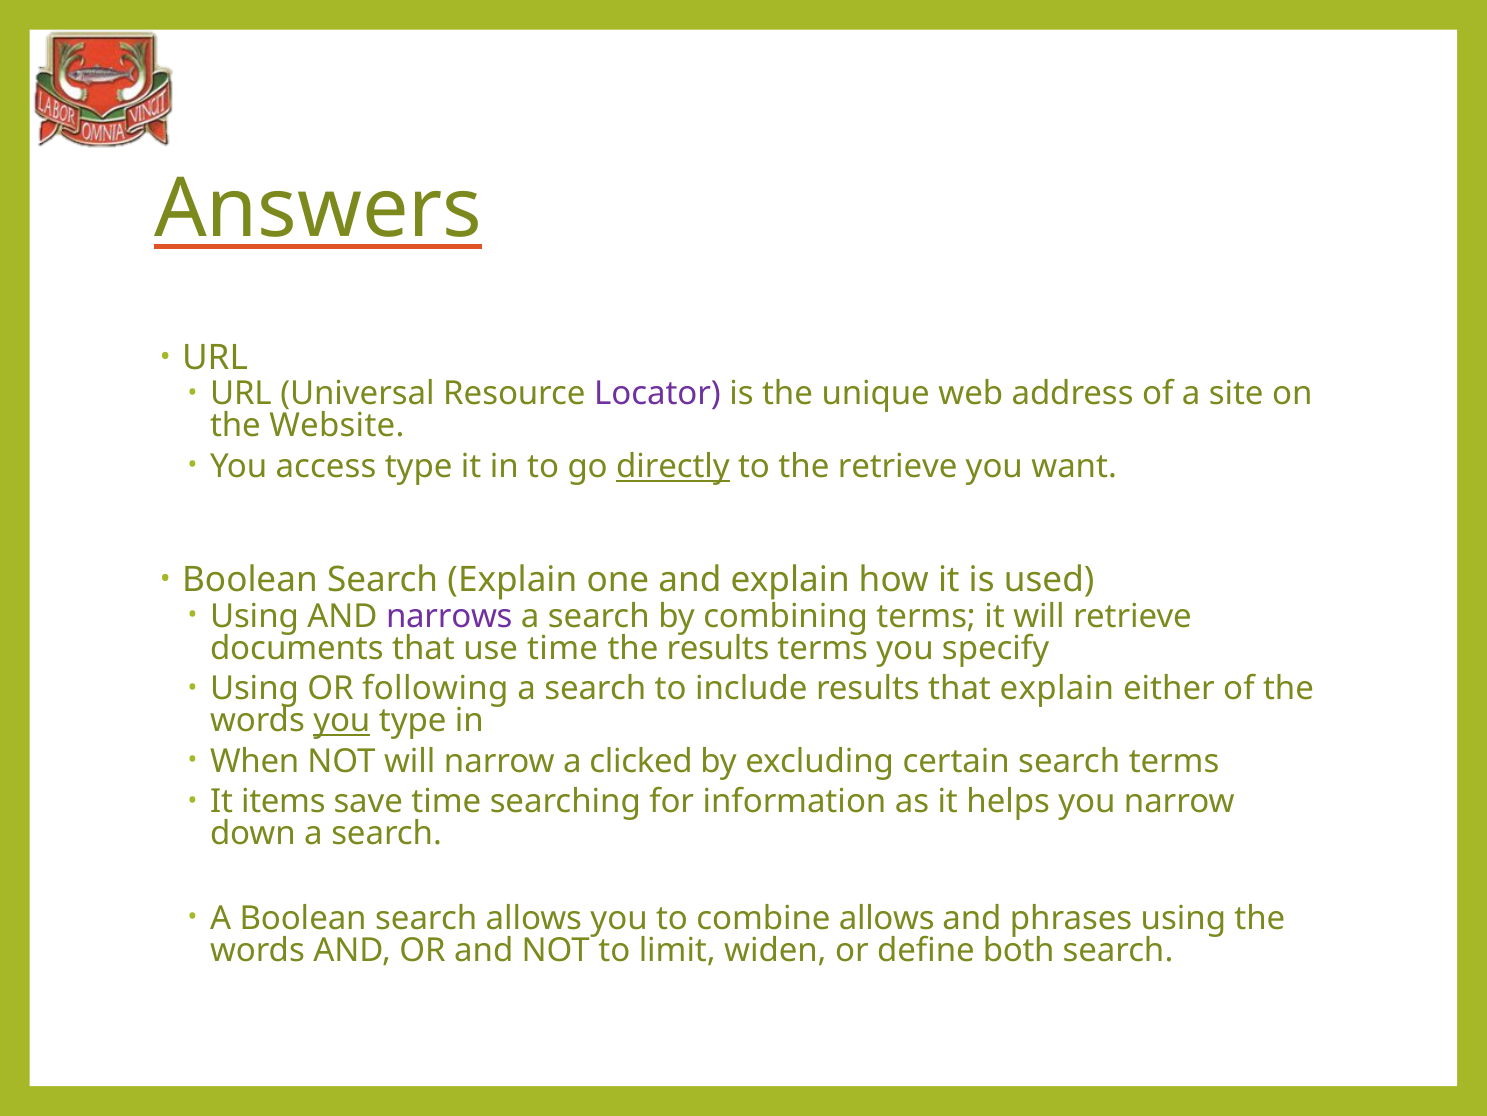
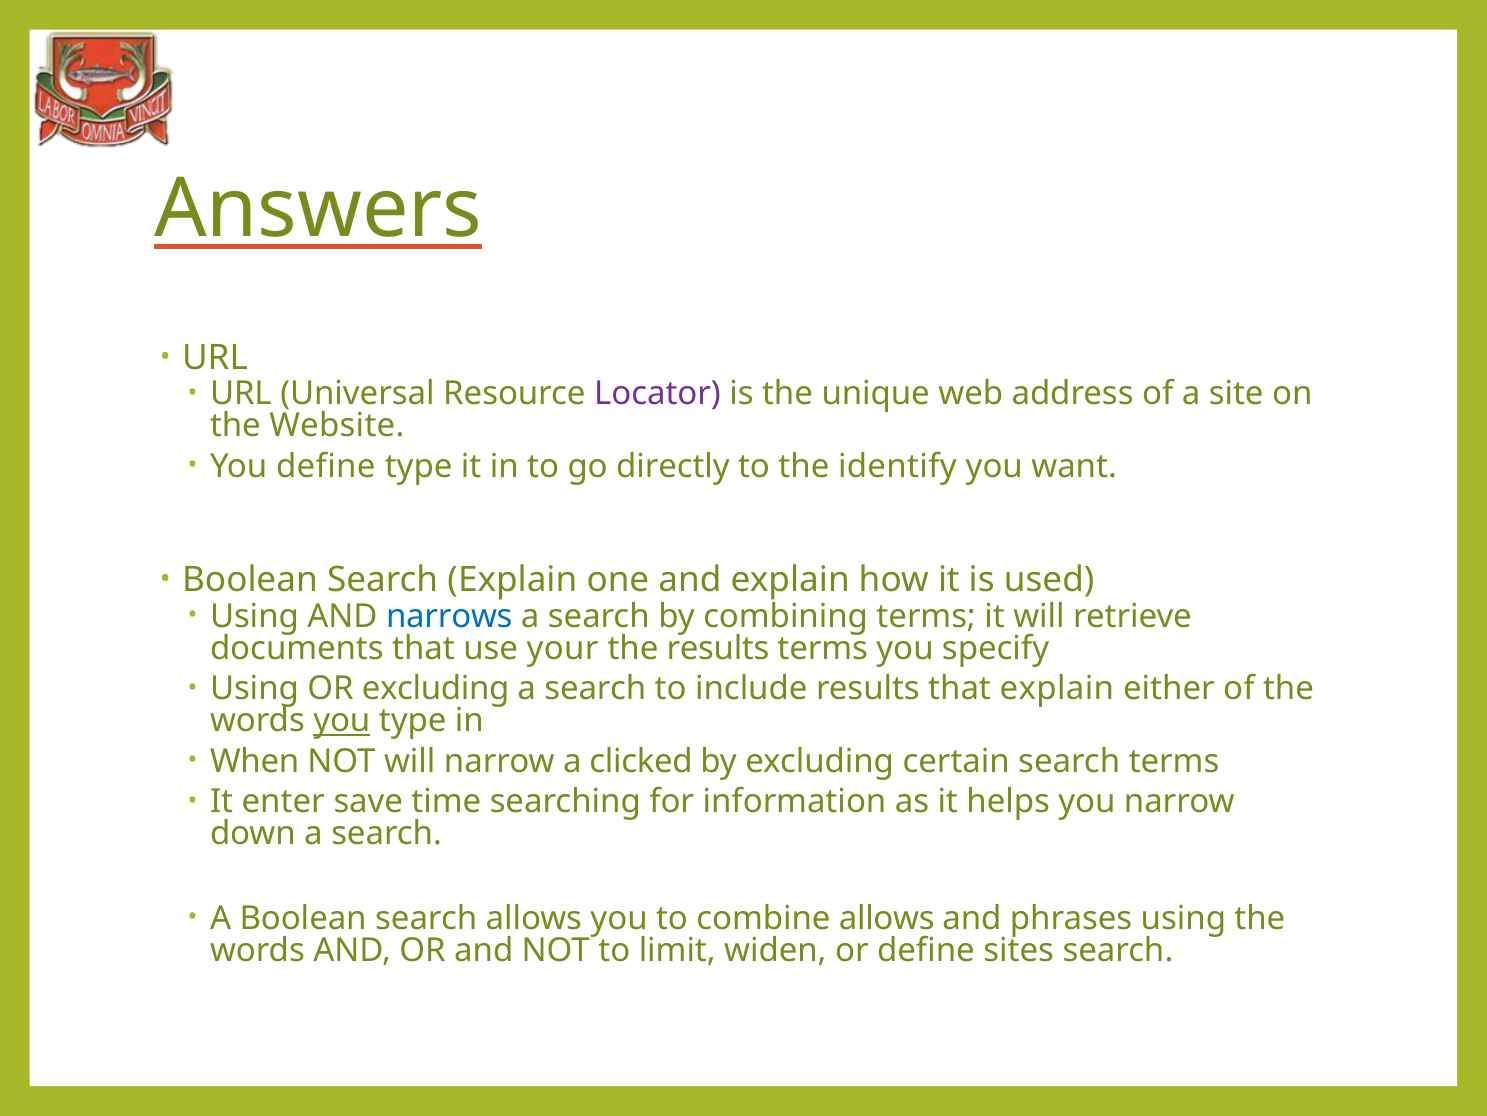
You access: access -> define
directly underline: present -> none
the retrieve: retrieve -> identify
narrows colour: purple -> blue
use time: time -> your
OR following: following -> excluding
items: items -> enter
both: both -> sites
